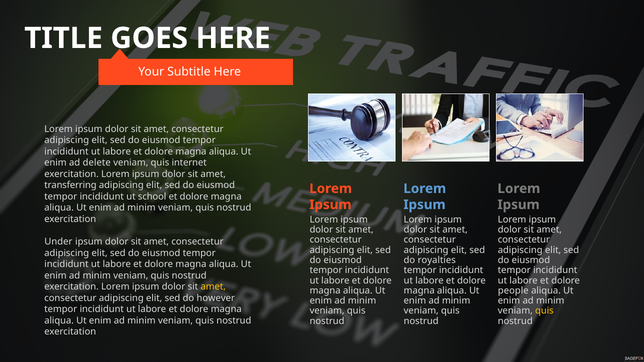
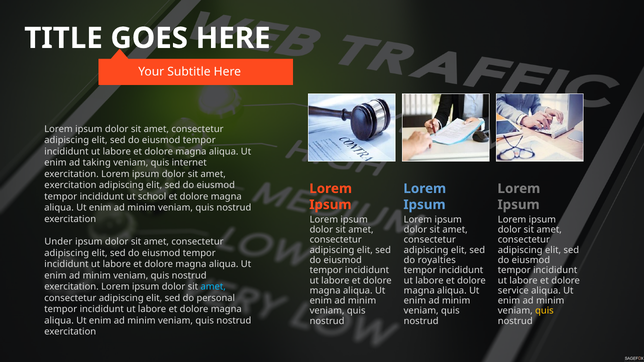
delete: delete -> taking
transferring at (70, 185): transferring -> exercitation
amet at (213, 287) colour: yellow -> light blue
people: people -> service
however: however -> personal
